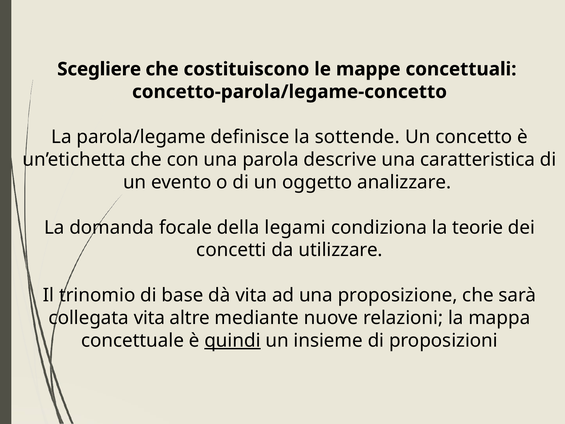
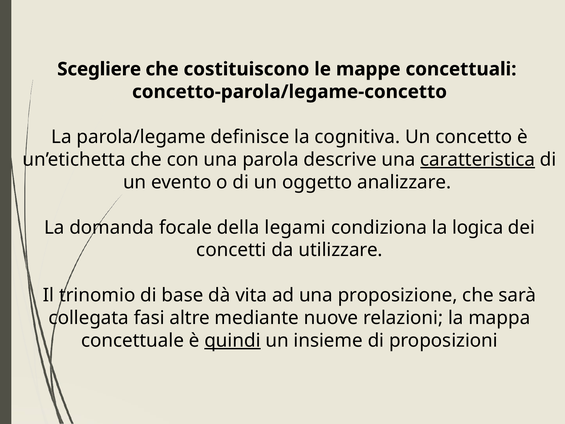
sottende: sottende -> cognitiva
caratteristica underline: none -> present
teorie: teorie -> logica
collegata vita: vita -> fasi
